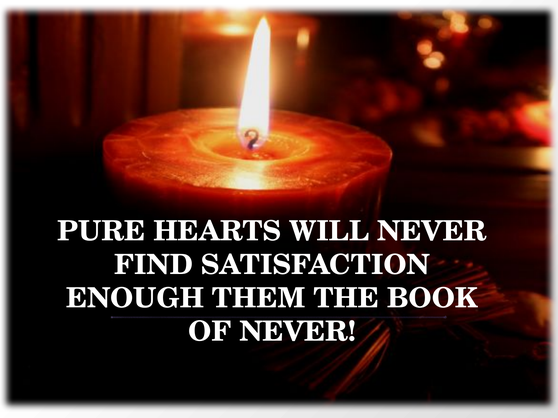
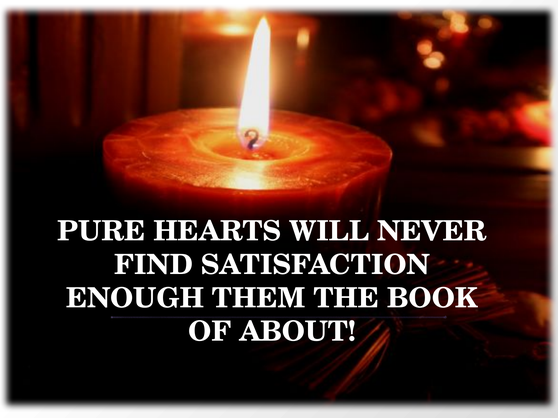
OF NEVER: NEVER -> ABOUT
